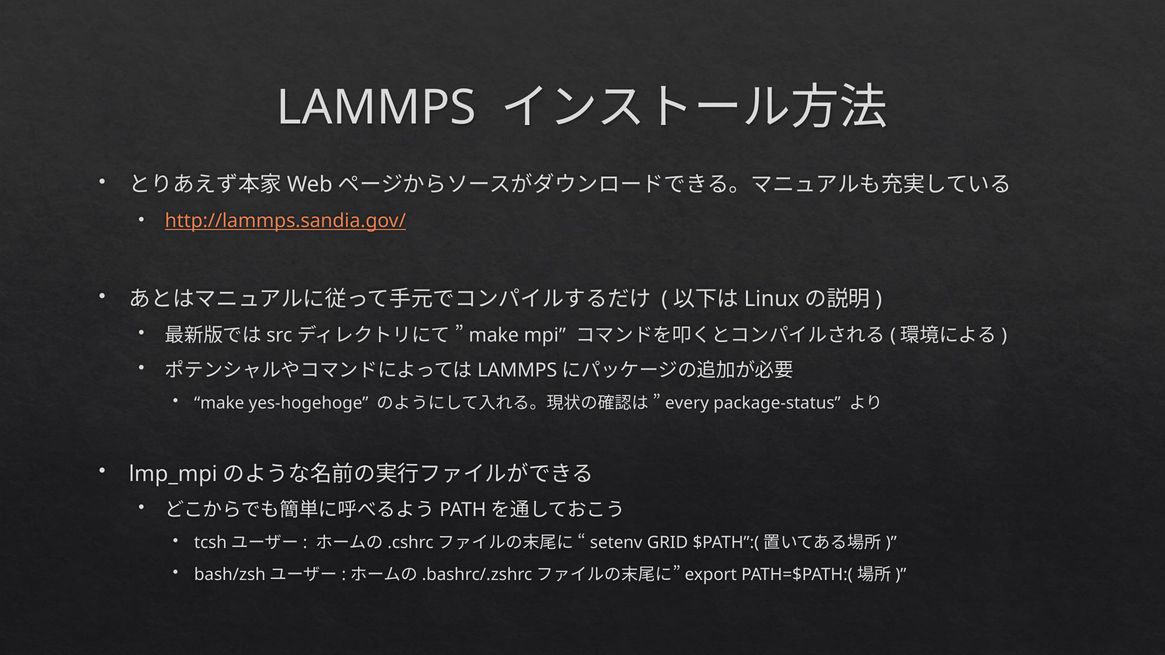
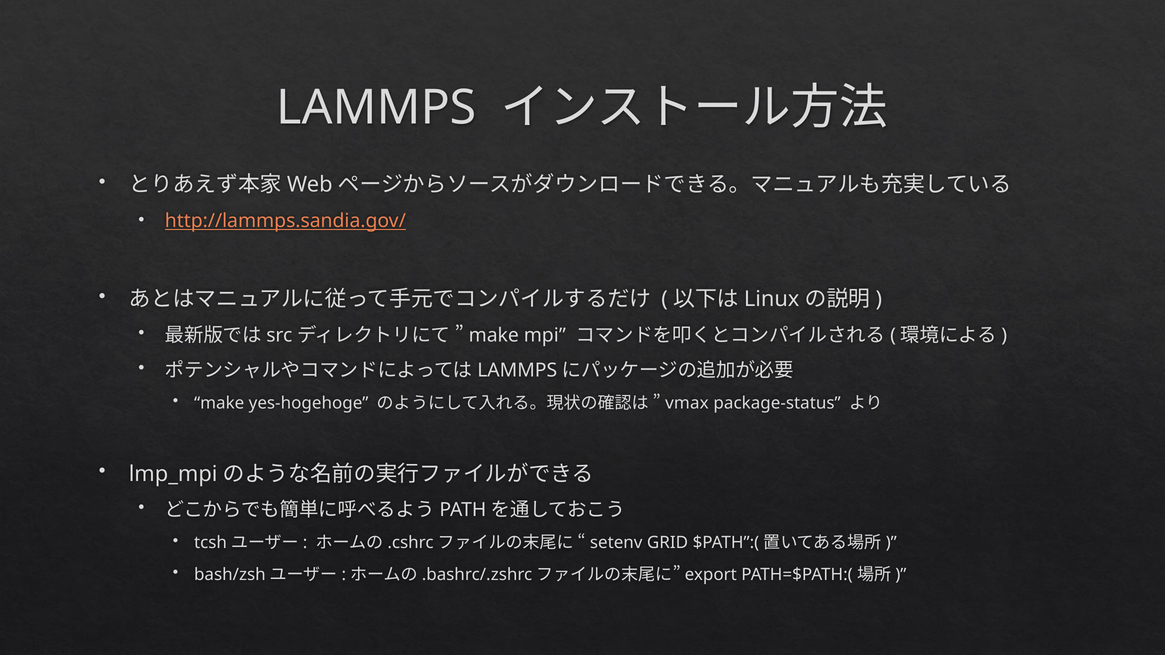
every: every -> vmax
